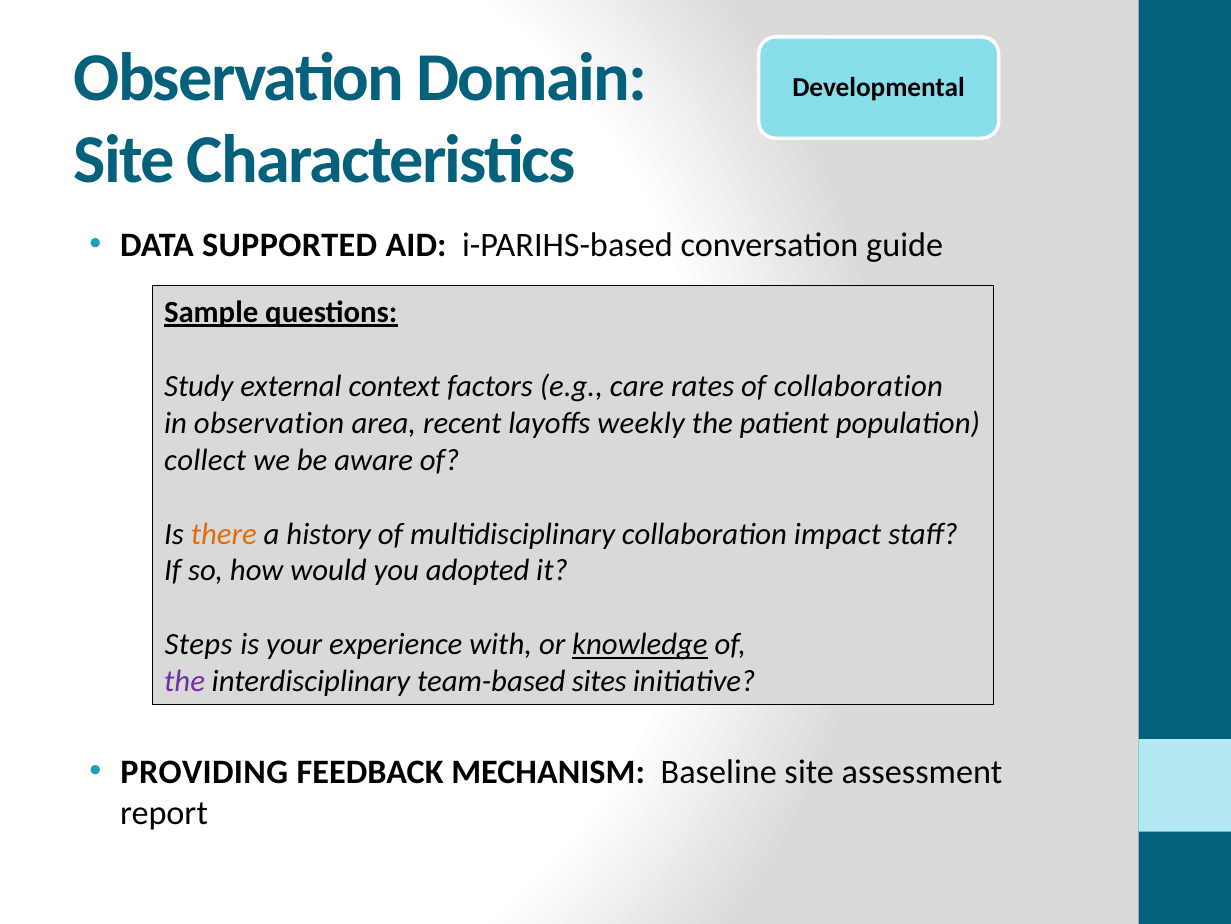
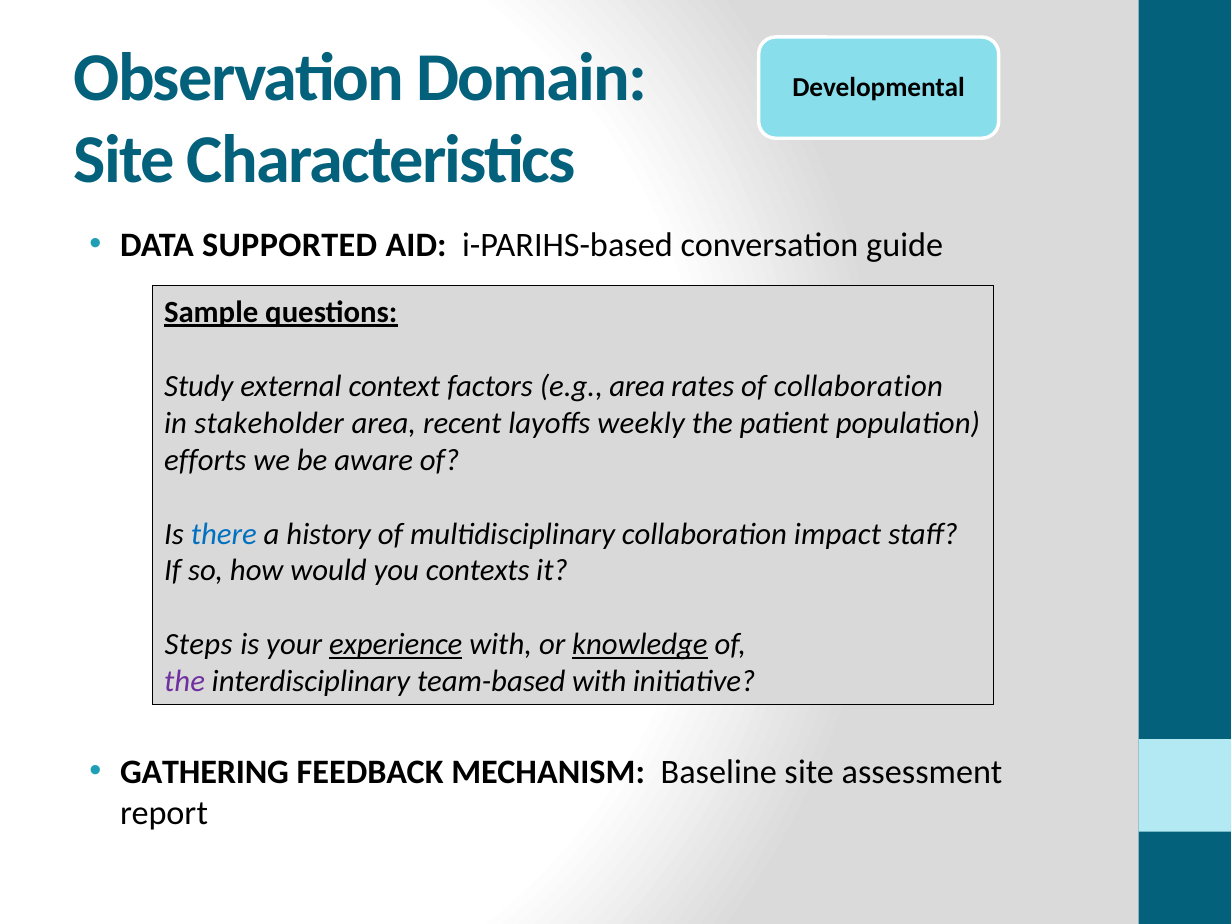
e.g care: care -> area
in observation: observation -> stakeholder
collect: collect -> efforts
there colour: orange -> blue
adopted: adopted -> contexts
experience underline: none -> present
team-based sites: sites -> with
PROVIDING: PROVIDING -> GATHERING
